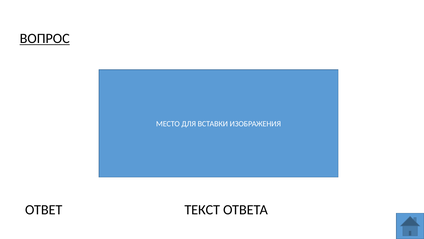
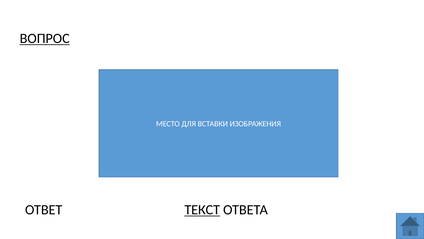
ТЕКСТ underline: none -> present
